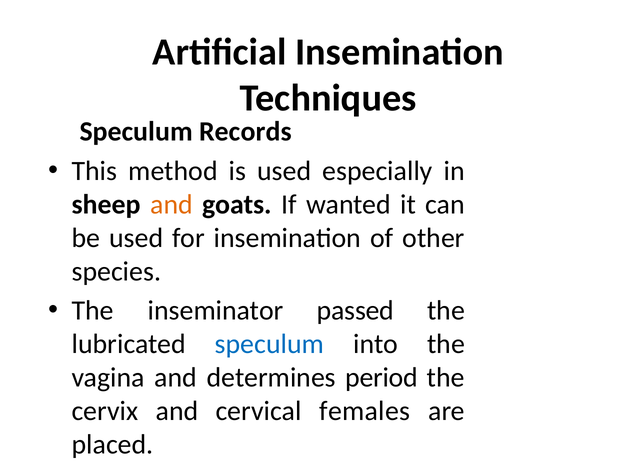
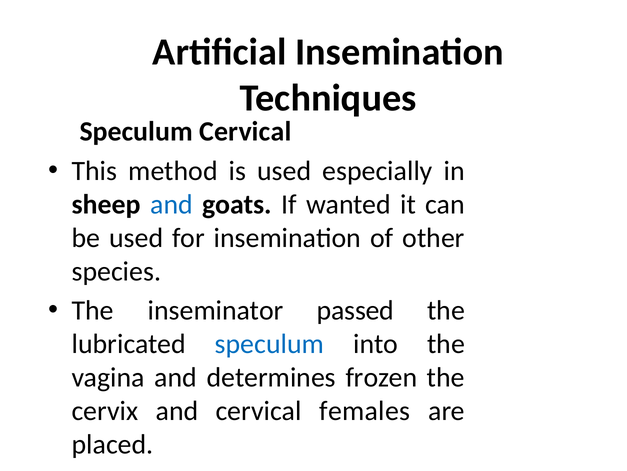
Speculum Records: Records -> Cervical
and at (172, 204) colour: orange -> blue
period: period -> frozen
